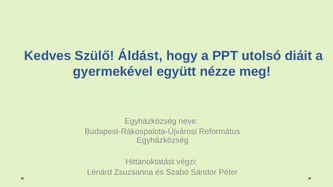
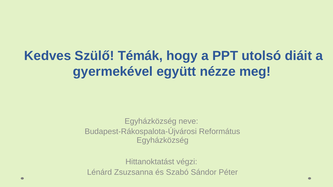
Áldást: Áldást -> Témák
